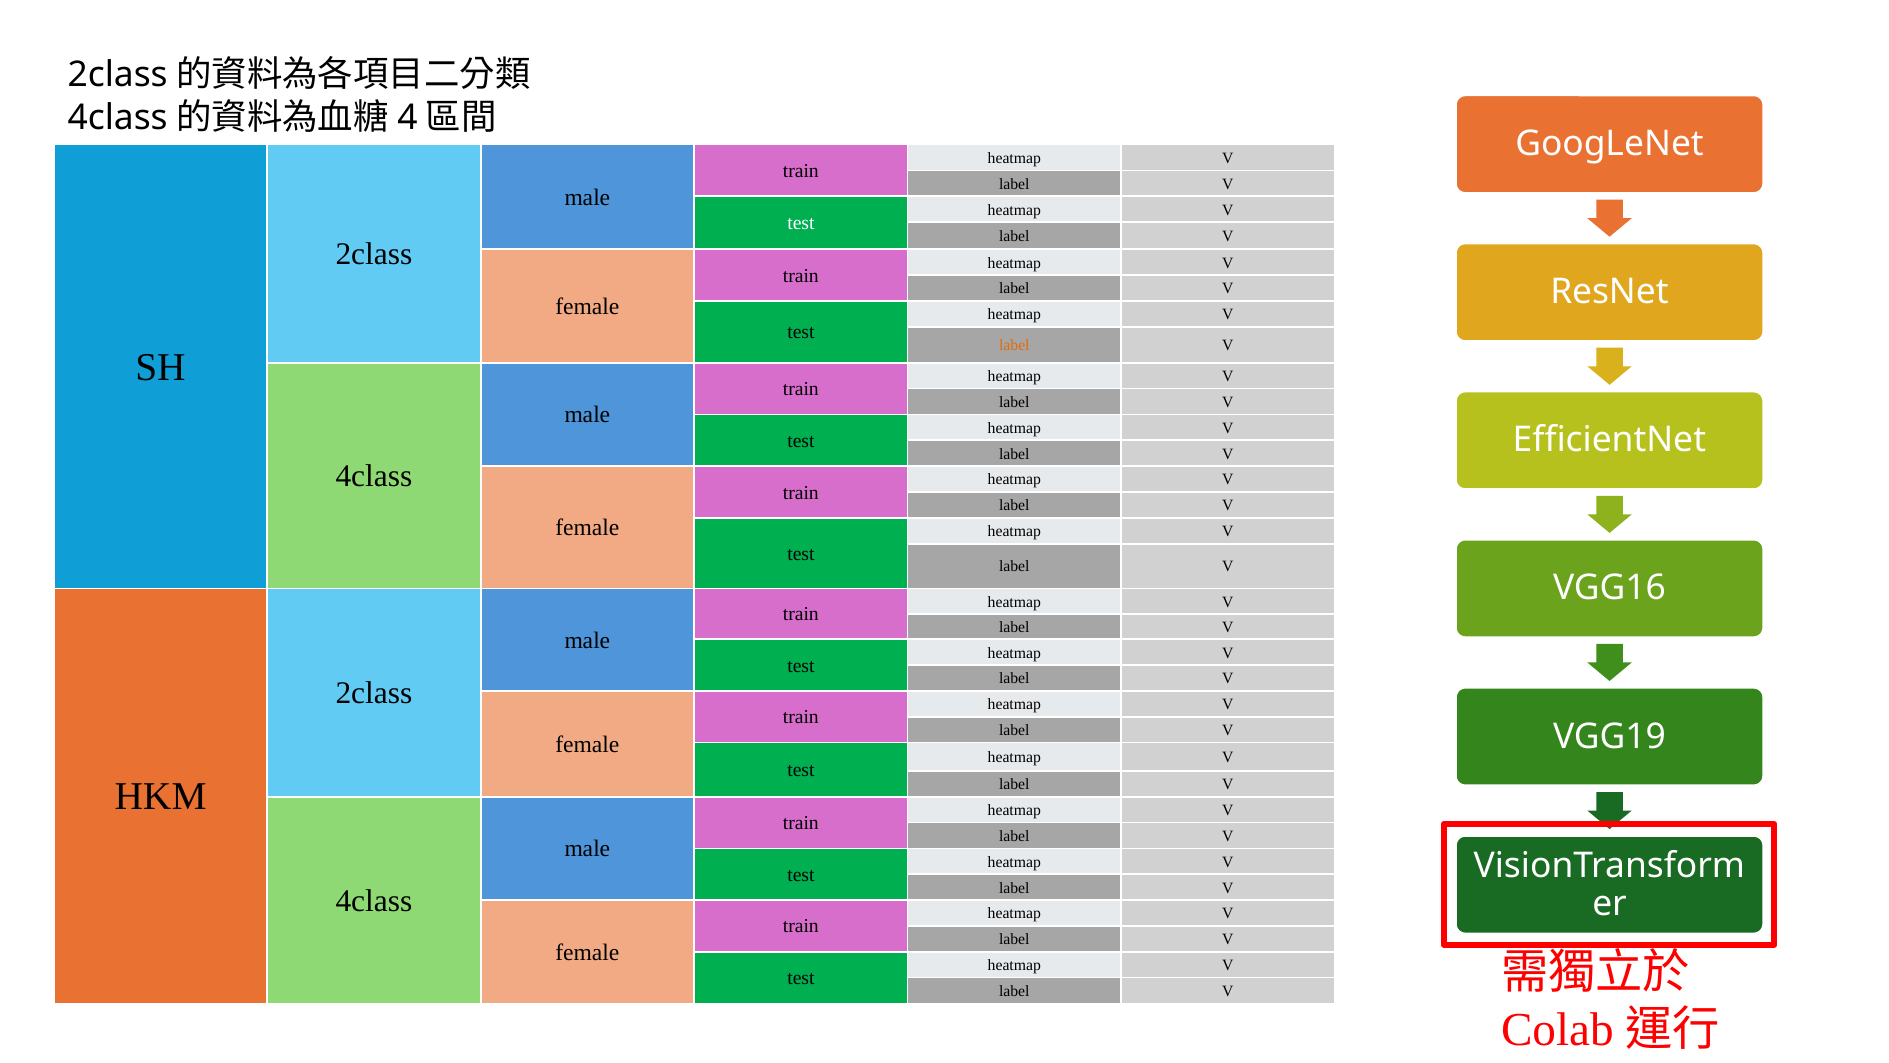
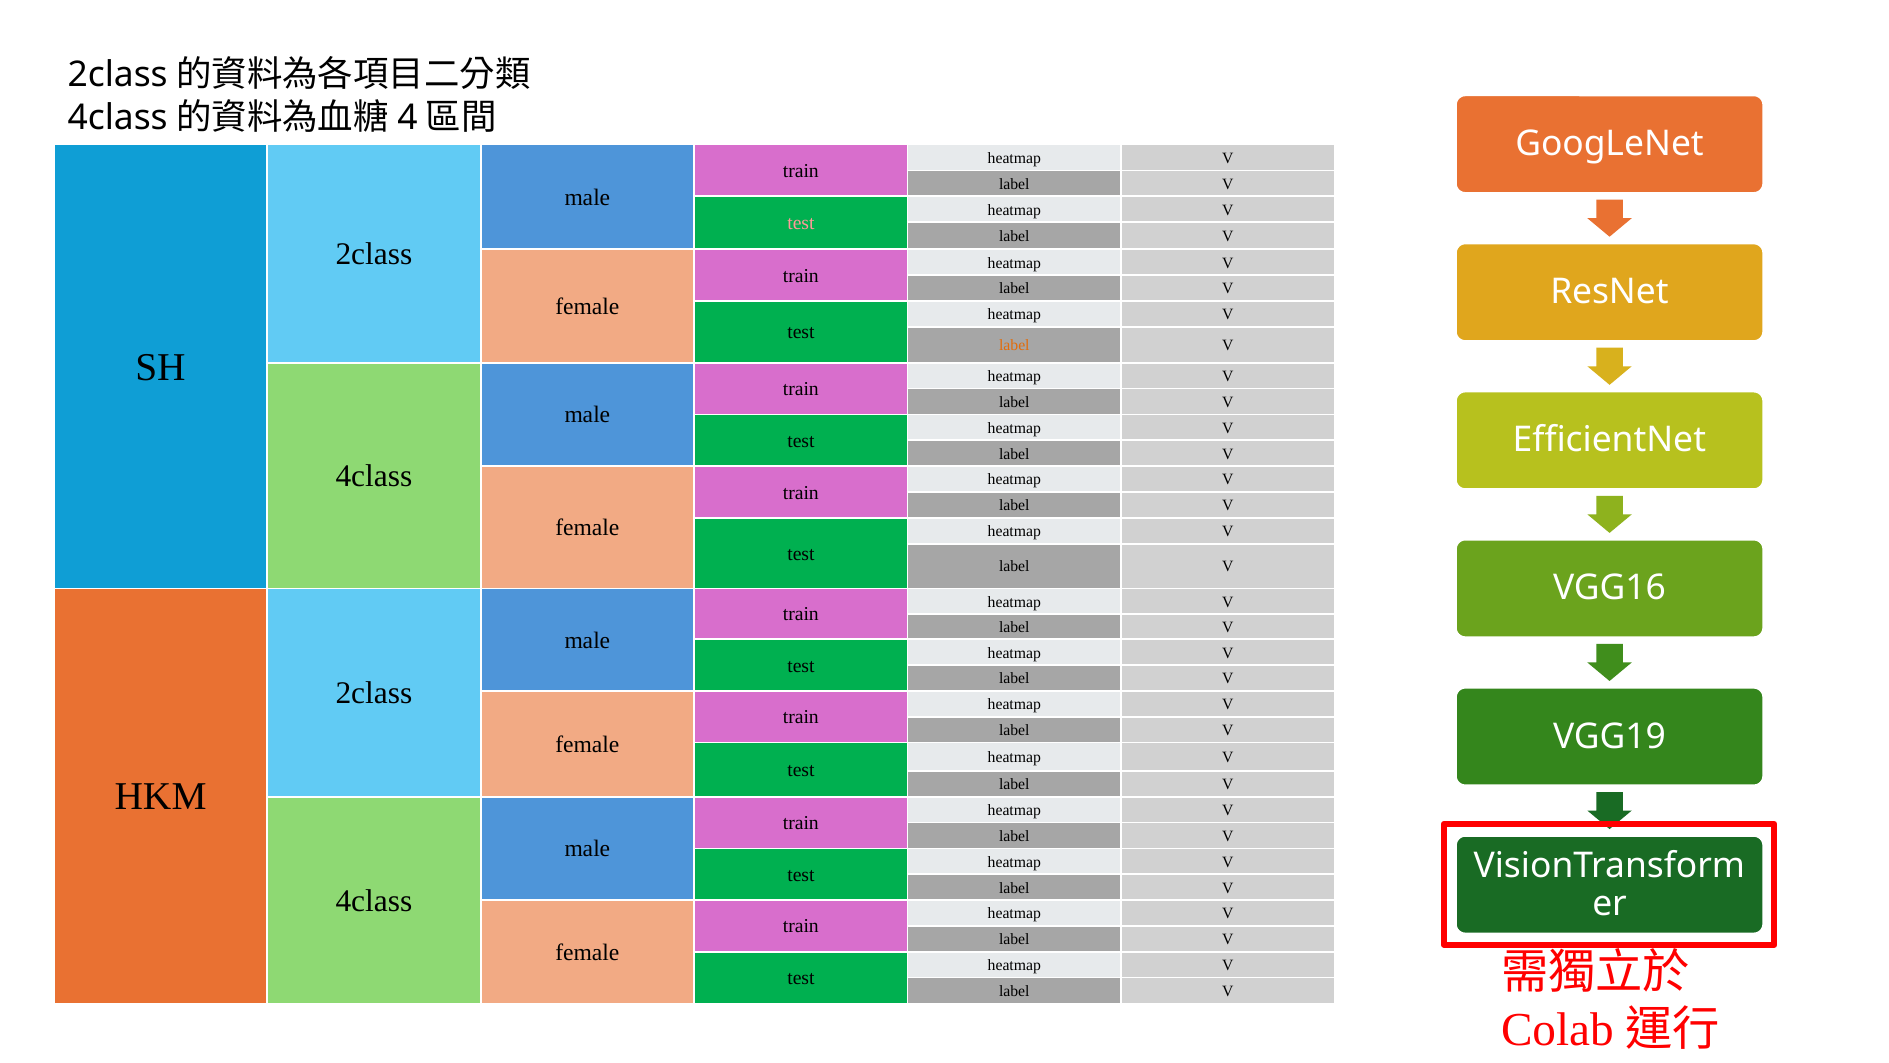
test at (801, 223) colour: white -> pink
